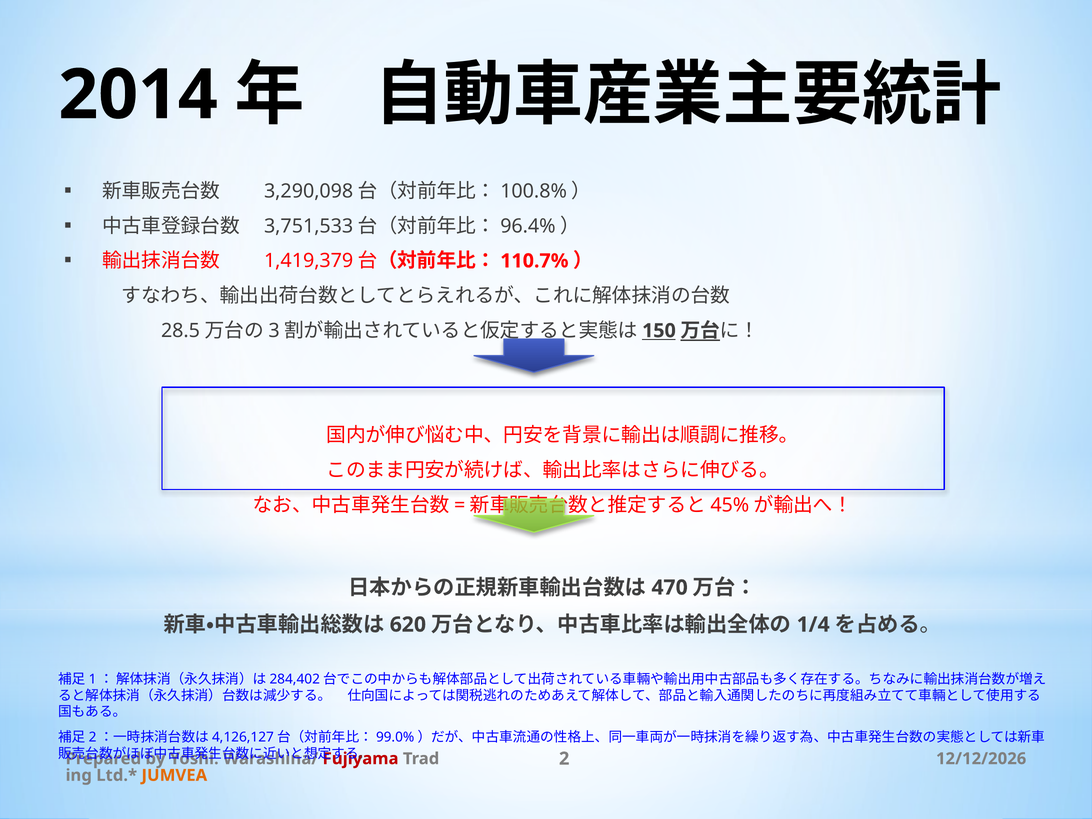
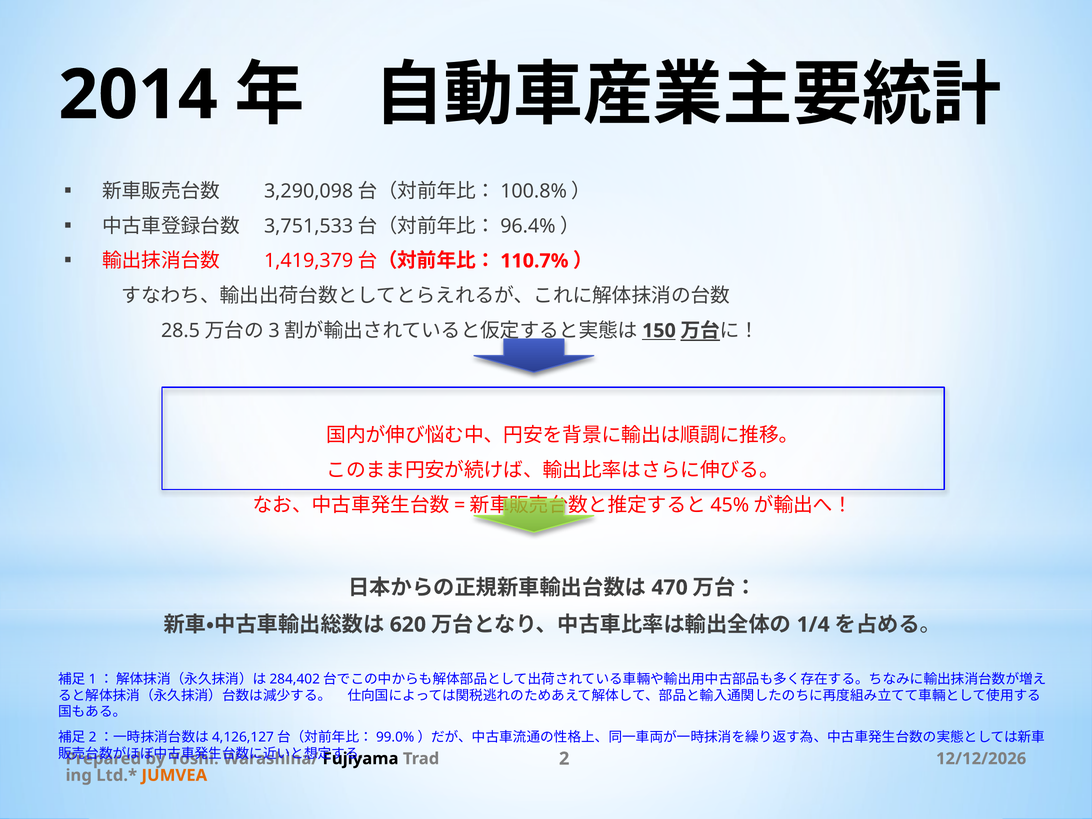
Fujiyama colour: red -> black
